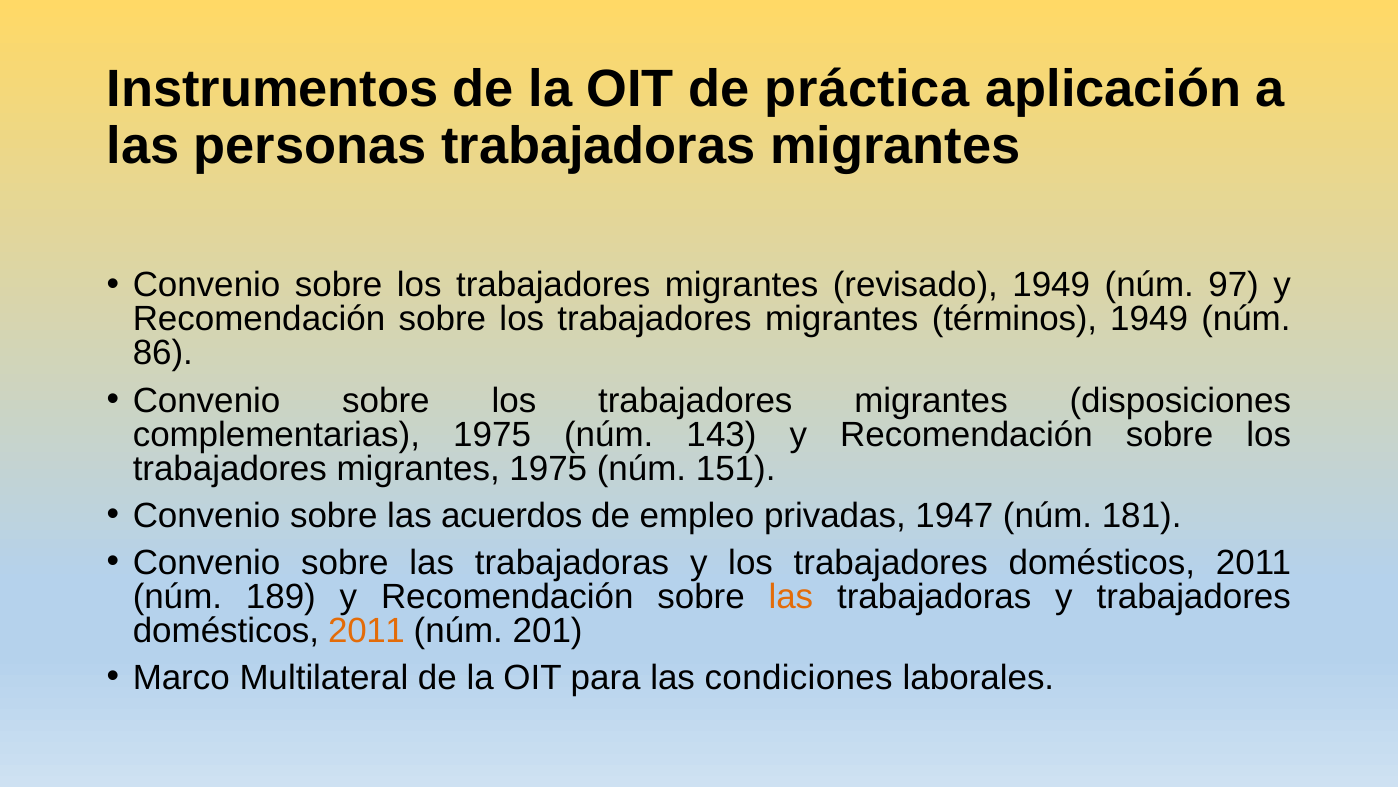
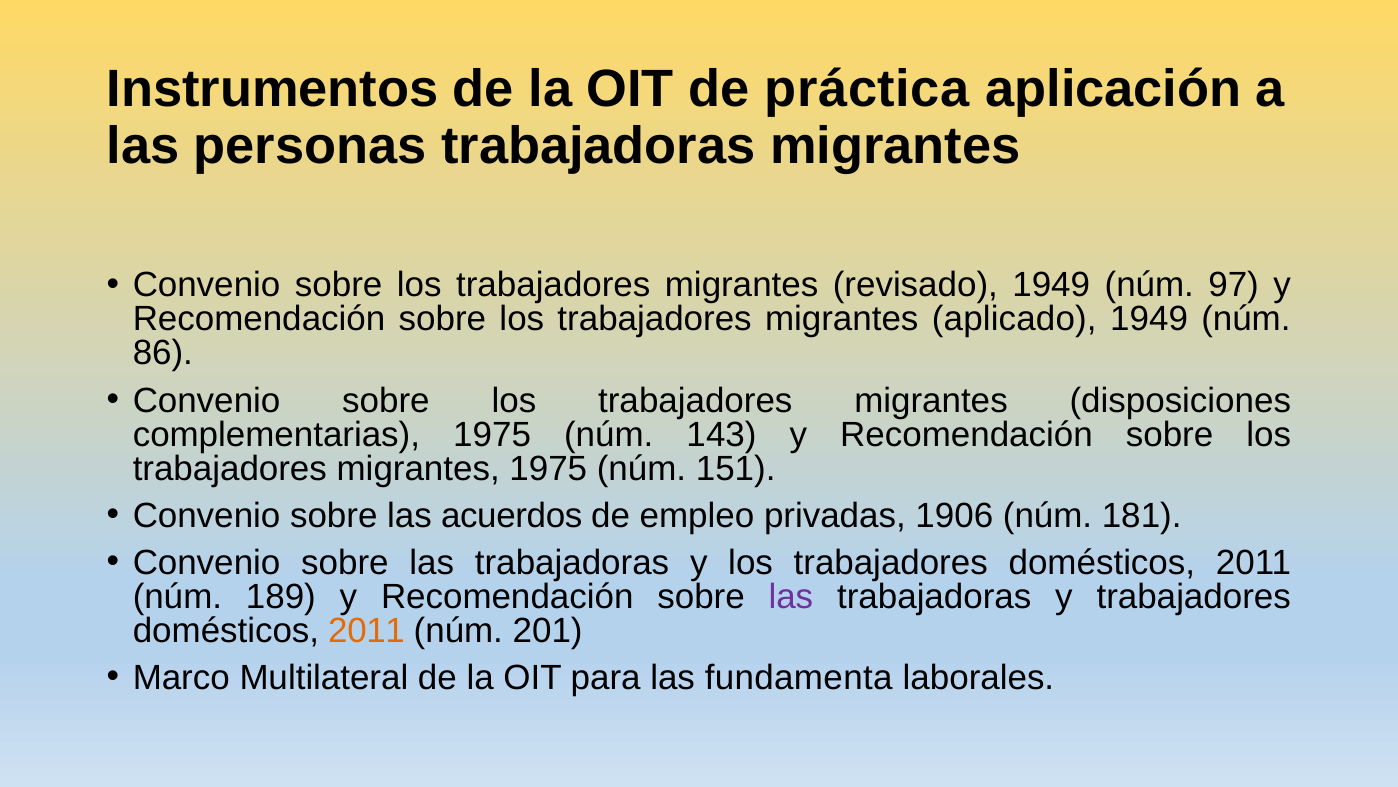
términos: términos -> aplicado
1947: 1947 -> 1906
las at (791, 596) colour: orange -> purple
condiciones: condiciones -> fundamenta
